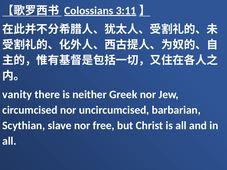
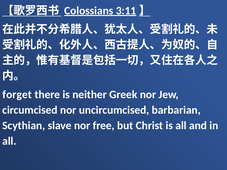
vanity: vanity -> forget
